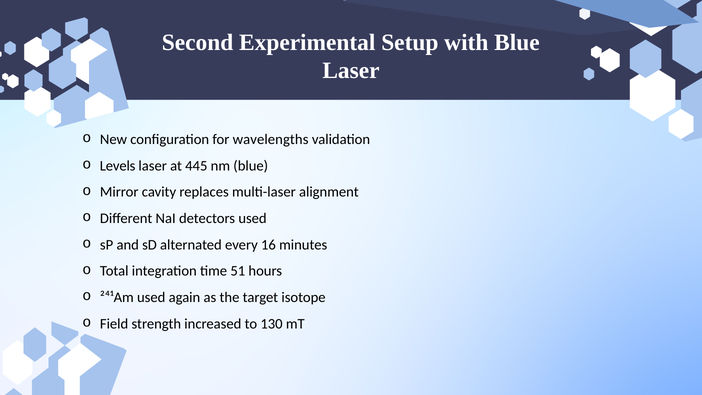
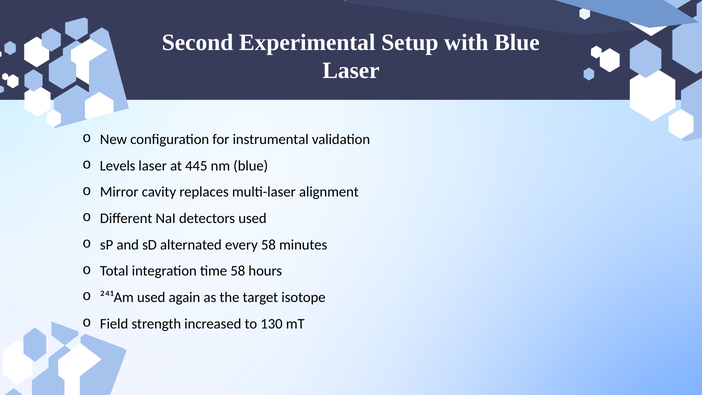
wavelengths: wavelengths -> instrumental
every 16: 16 -> 58
time 51: 51 -> 58
